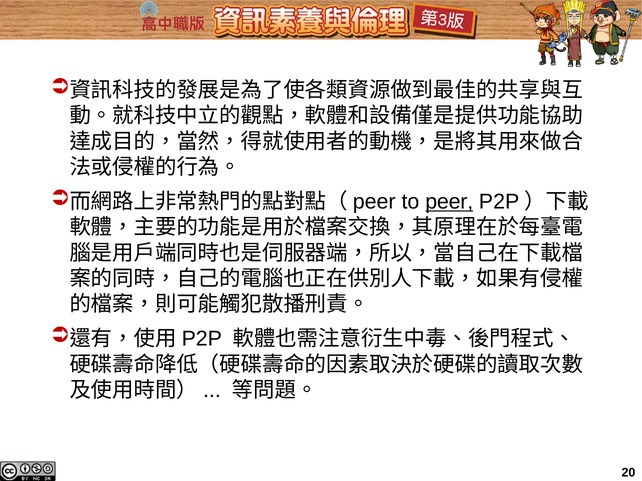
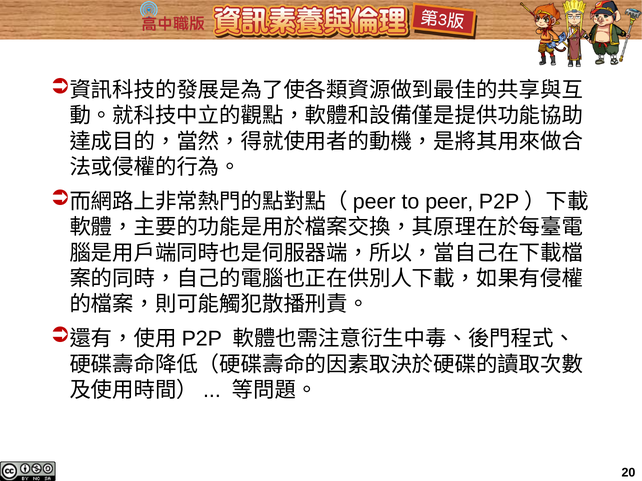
peer underline: present -> none
